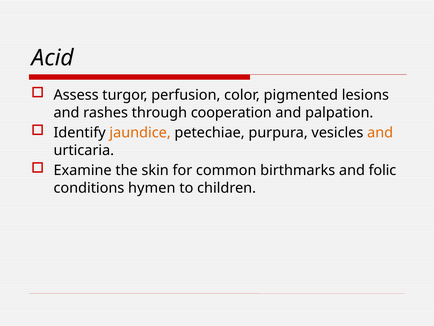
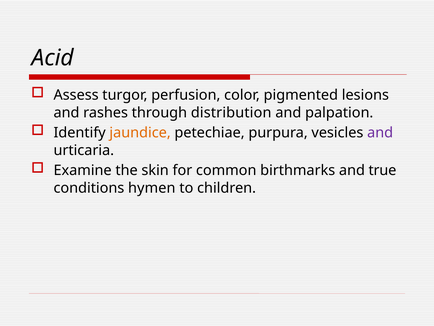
cooperation: cooperation -> distribution
and at (380, 133) colour: orange -> purple
folic: folic -> true
